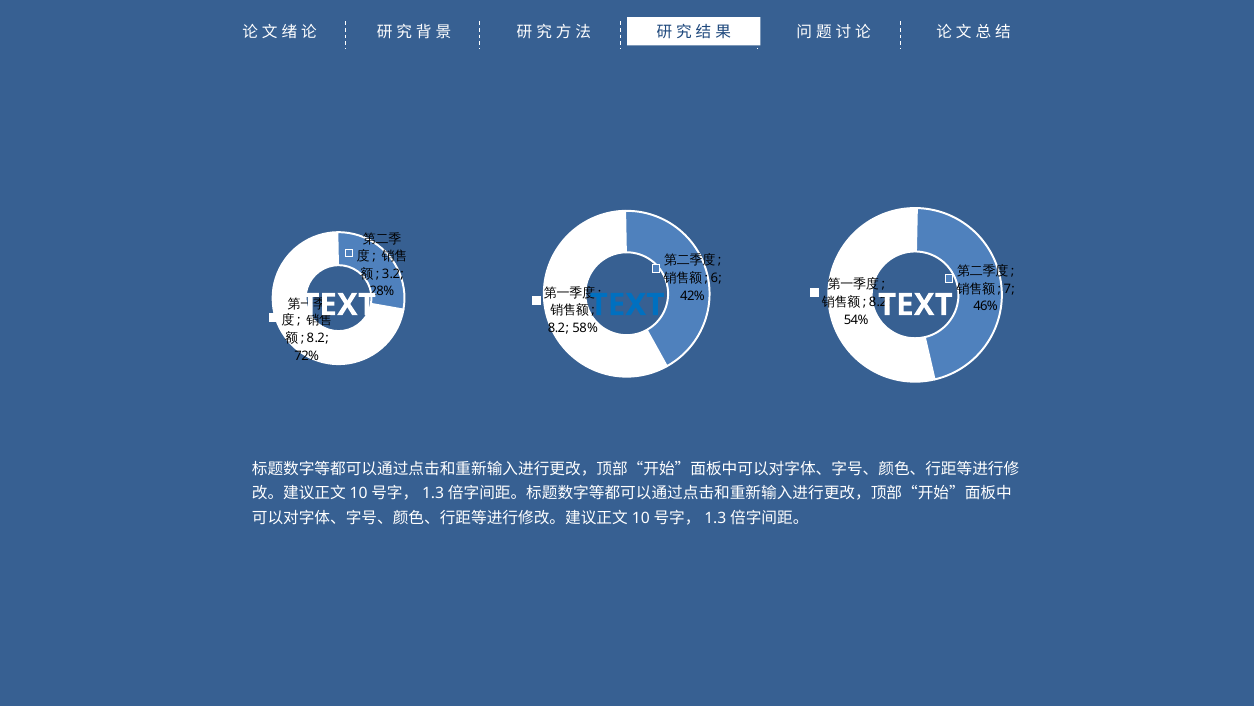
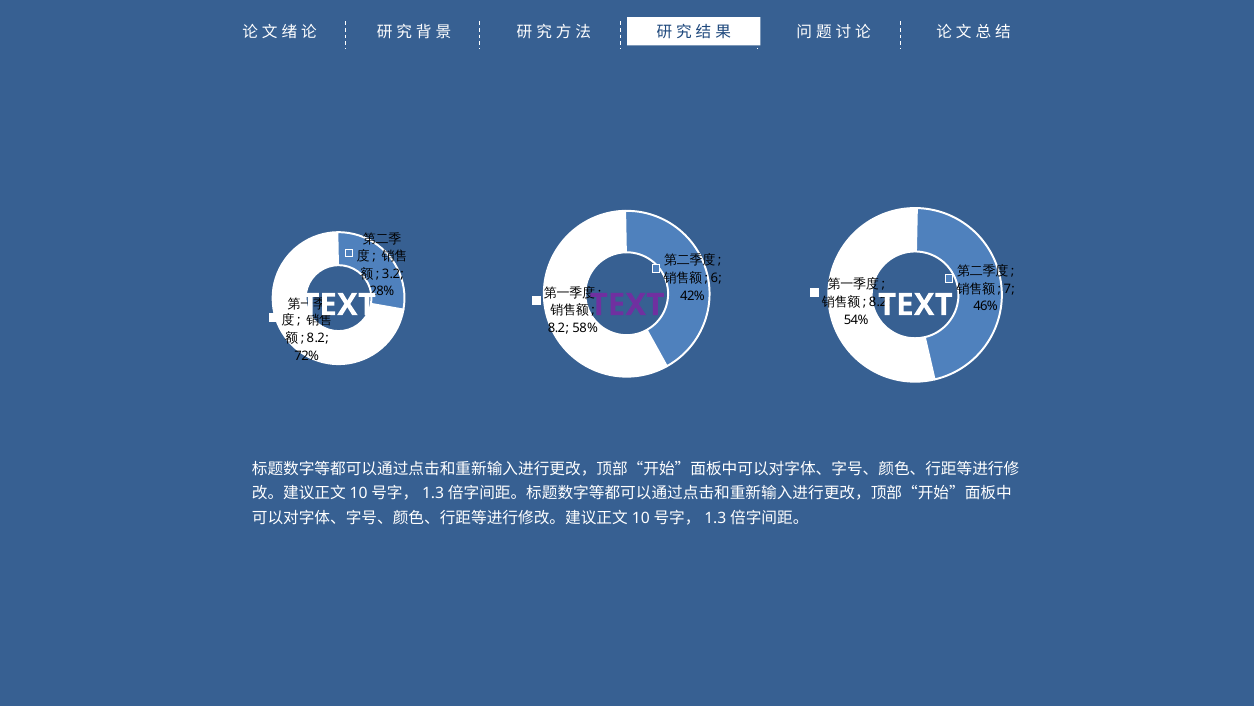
TEXT at (627, 305) colour: blue -> purple
